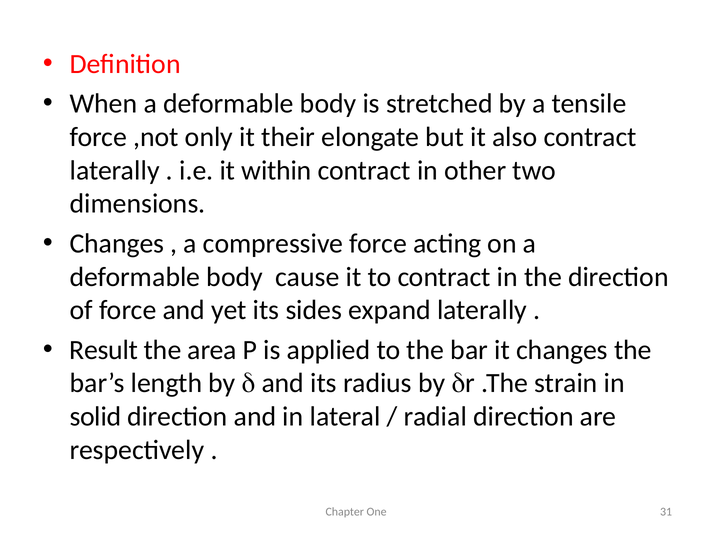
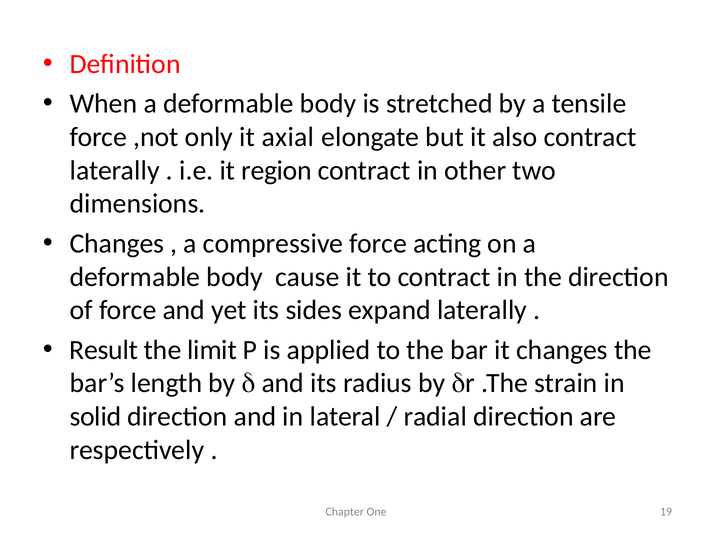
their: their -> axial
within: within -> region
area: area -> limit
31: 31 -> 19
